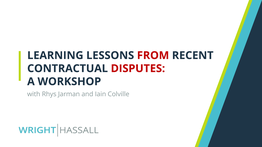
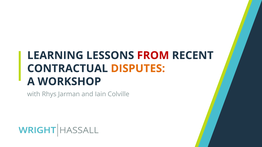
DISPUTES colour: red -> orange
